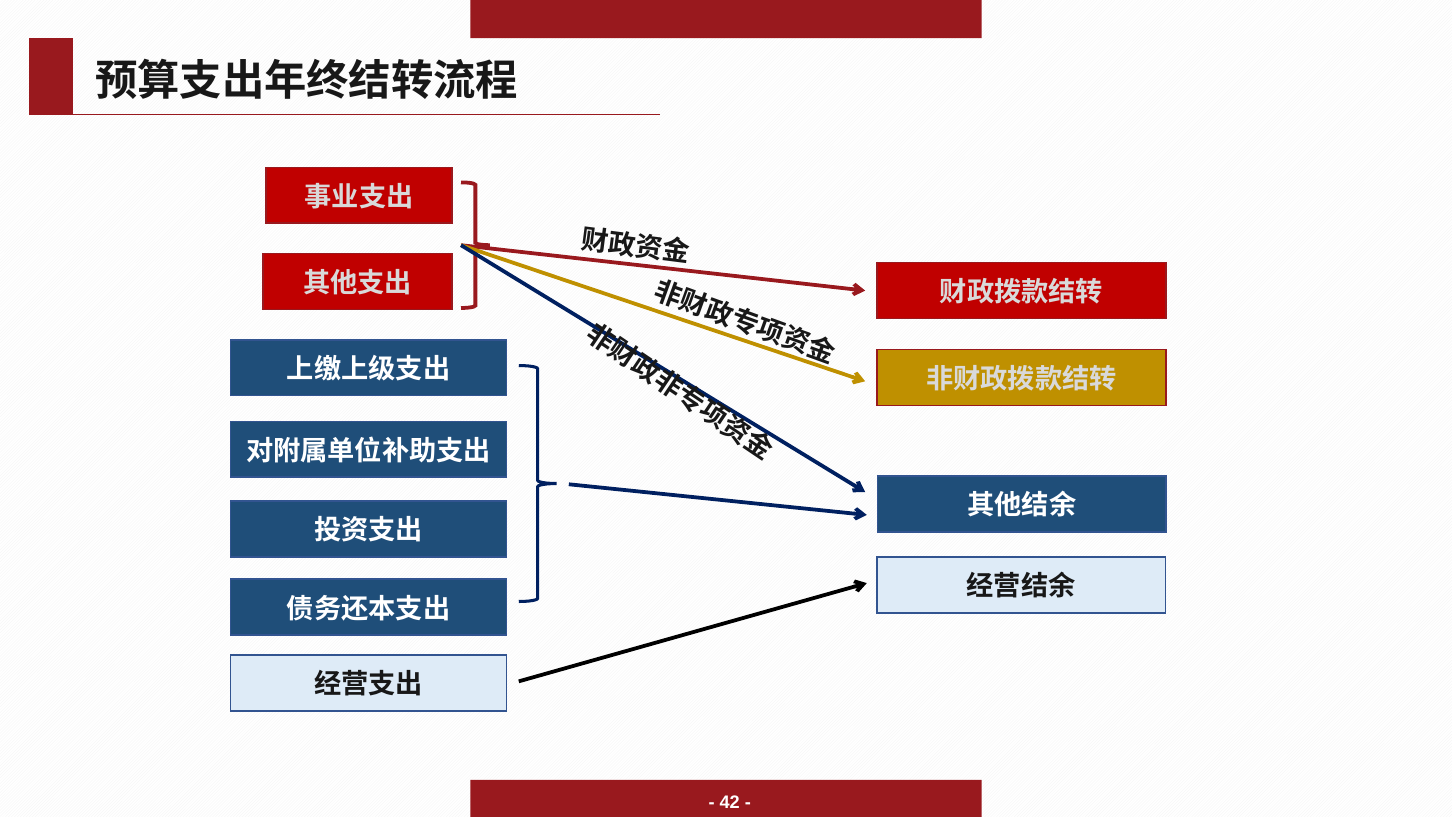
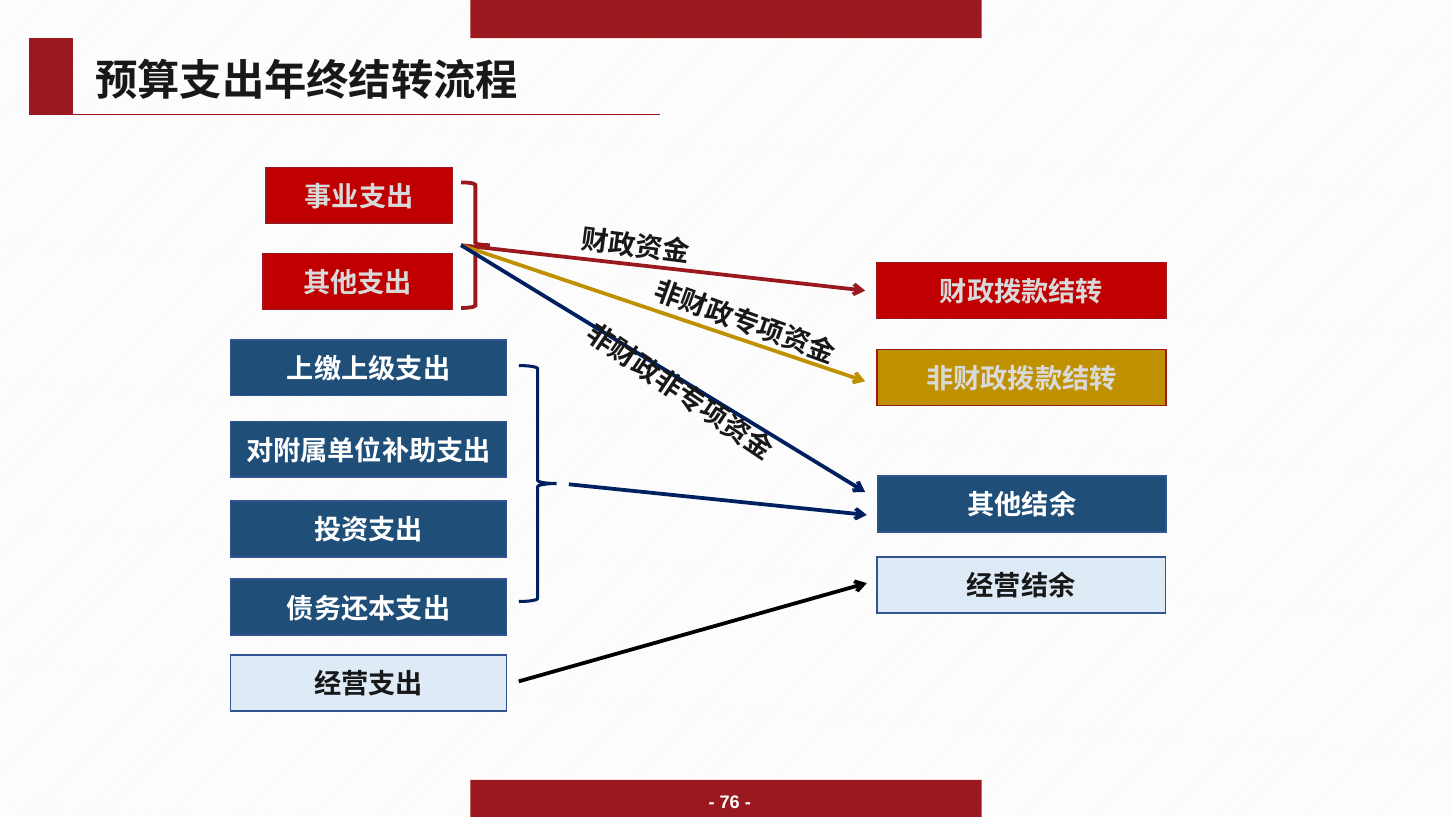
42: 42 -> 76
